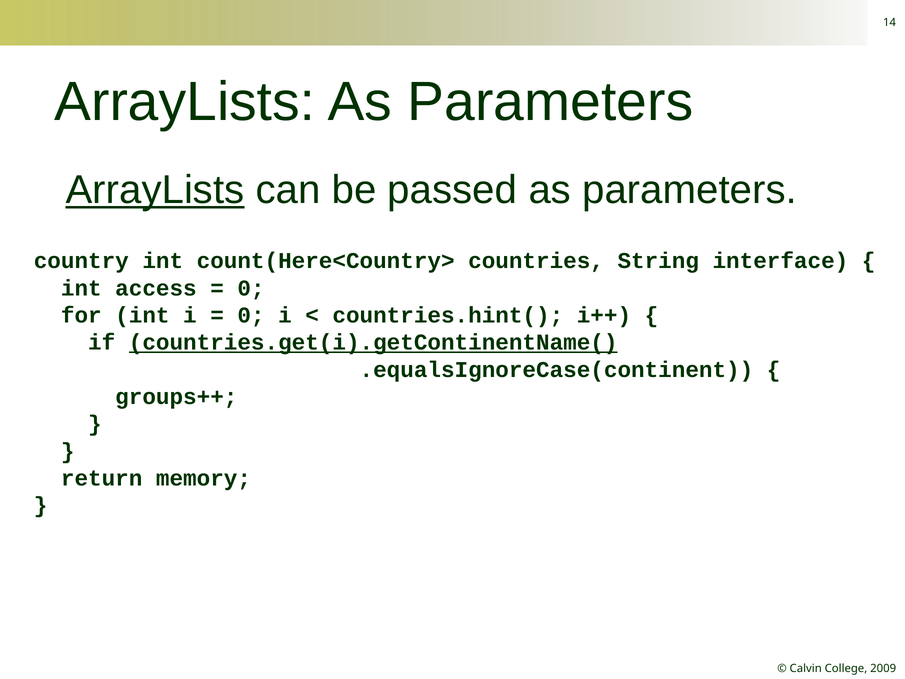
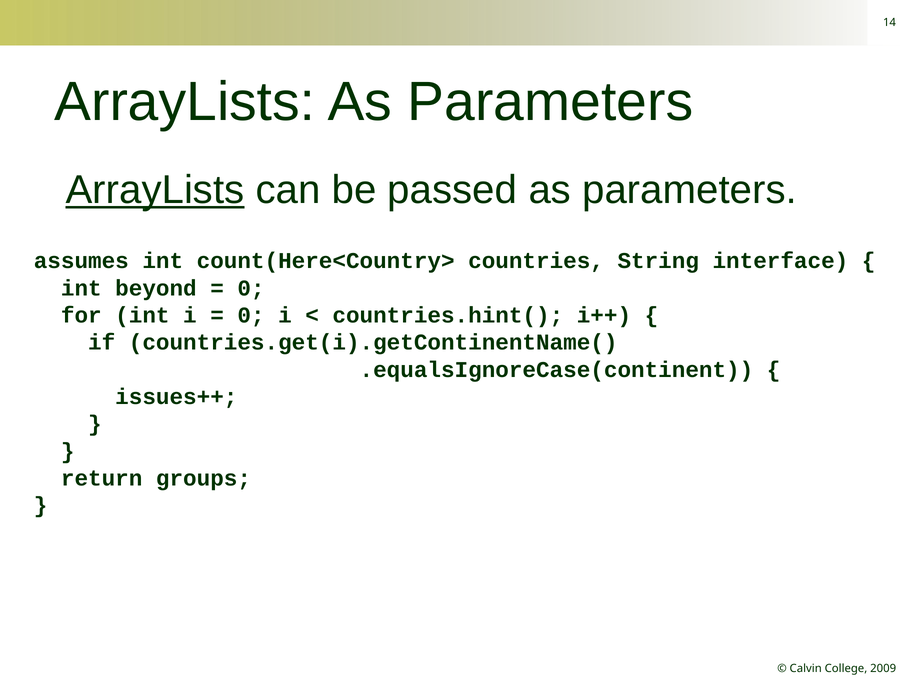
country: country -> assumes
access: access -> beyond
countries.get(i).getContinentName( underline: present -> none
groups++: groups++ -> issues++
memory: memory -> groups
